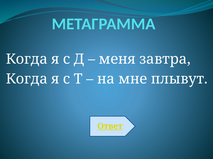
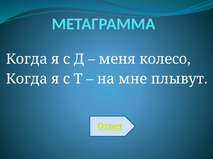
завтра: завтра -> колесо
